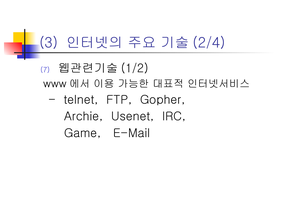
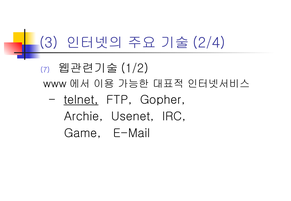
telnet underline: none -> present
